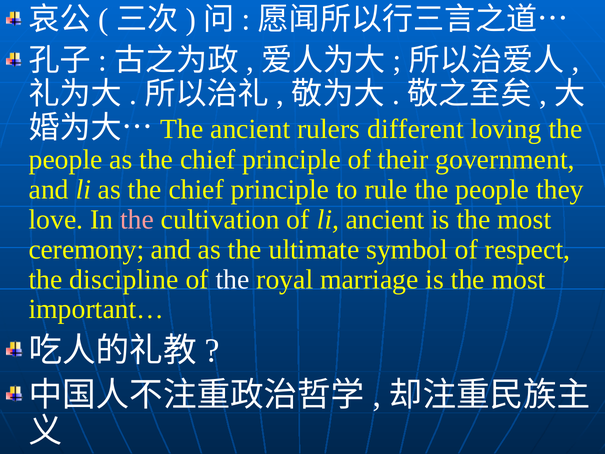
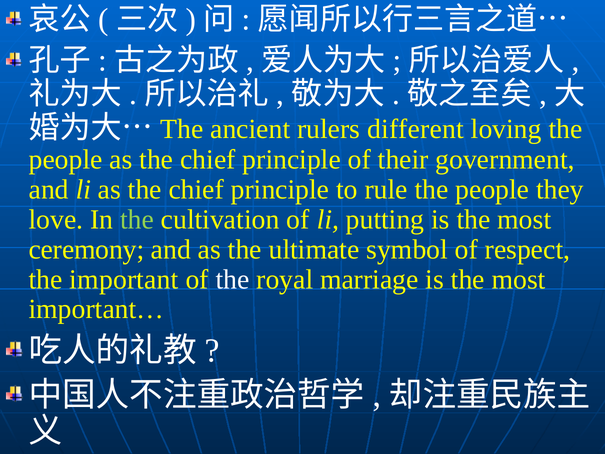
the at (137, 219) colour: pink -> light green
li ancient: ancient -> putting
discipline: discipline -> important
